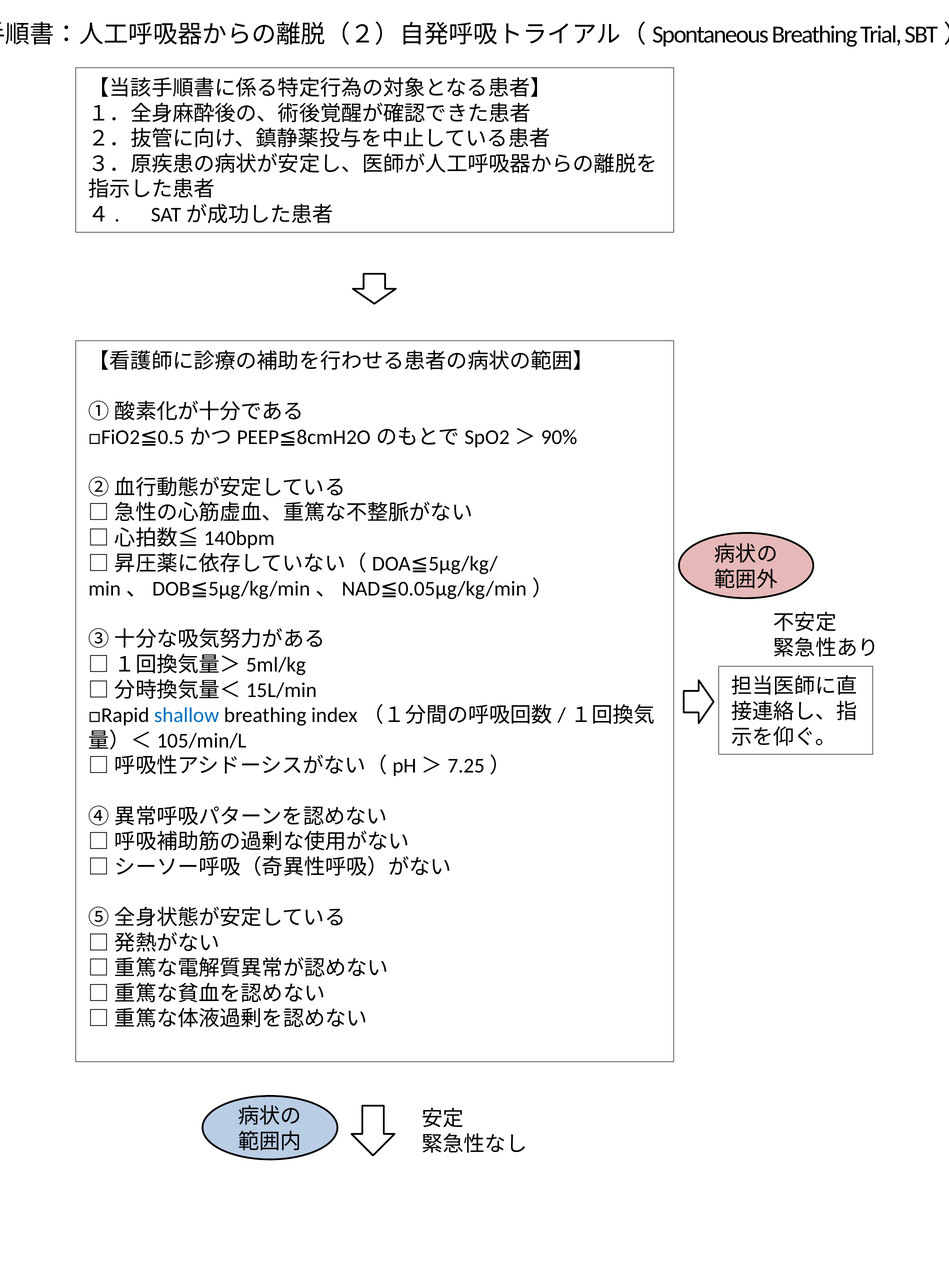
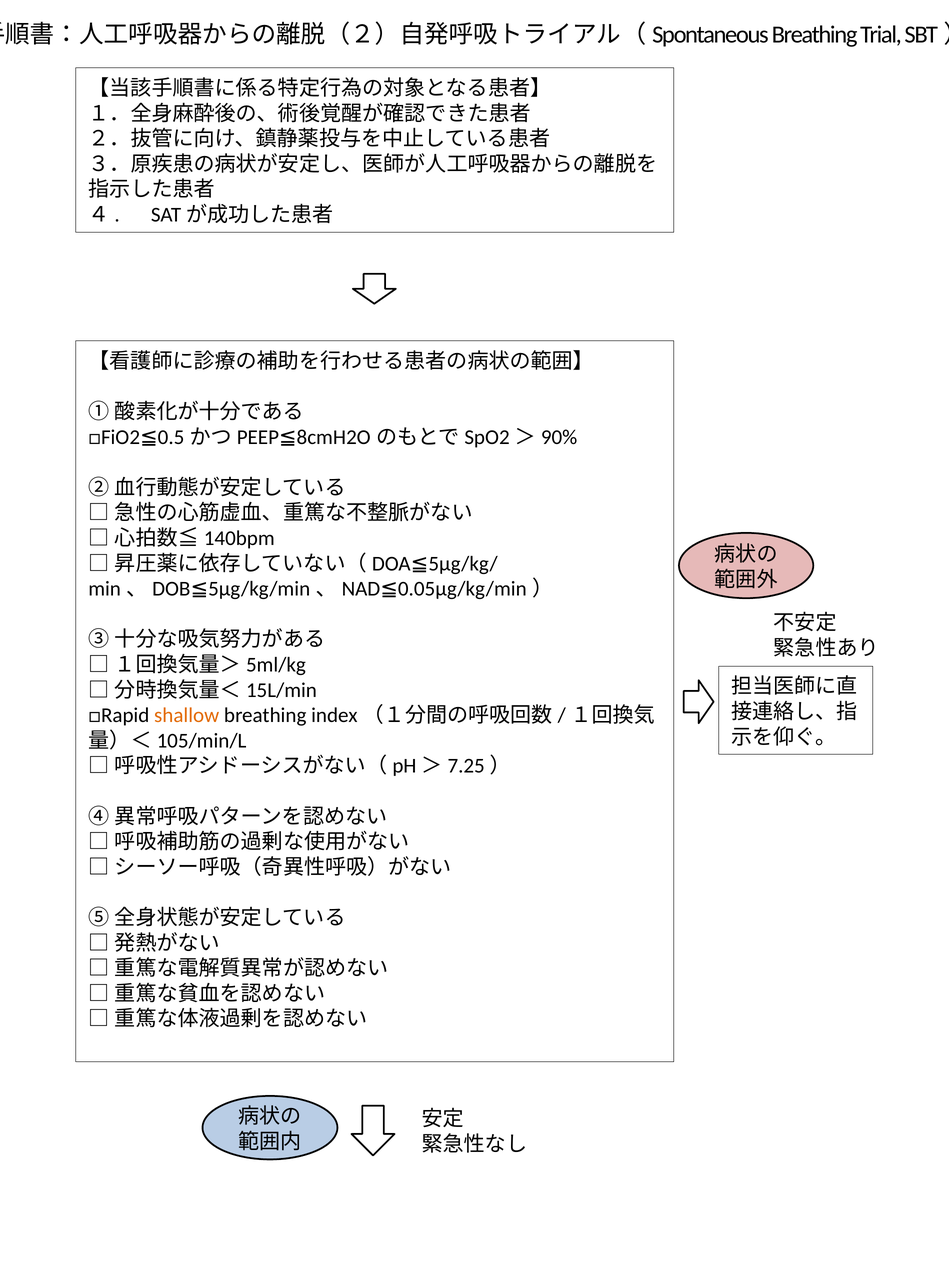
shallow colour: blue -> orange
